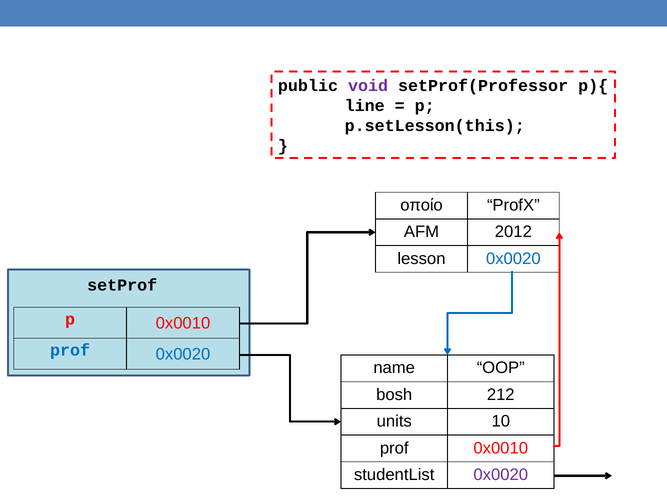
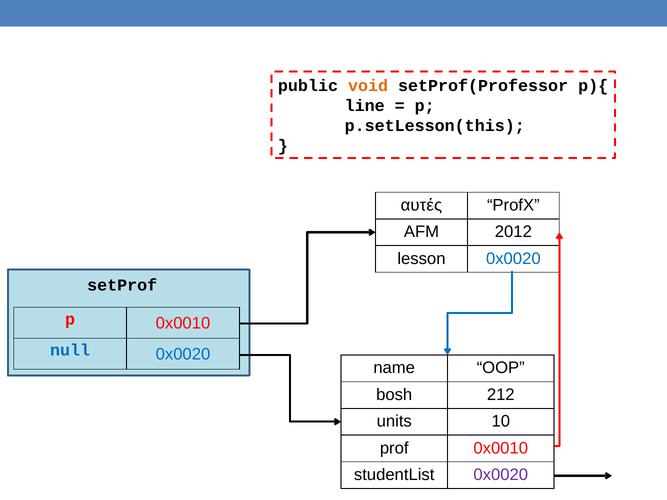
void colour: purple -> orange
οποίο: οποίο -> αυτές
prof at (70, 350): prof -> null
